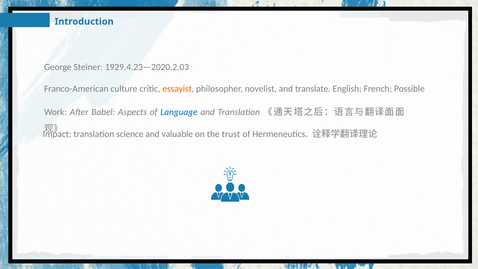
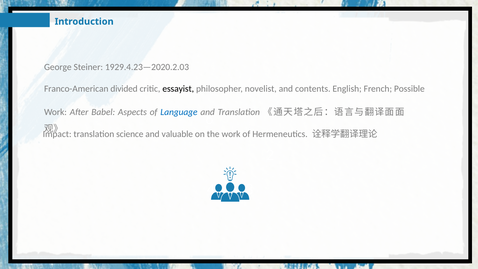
culture: culture -> divided
essayist colour: orange -> black
translate: translate -> contents
the trust: trust -> work
